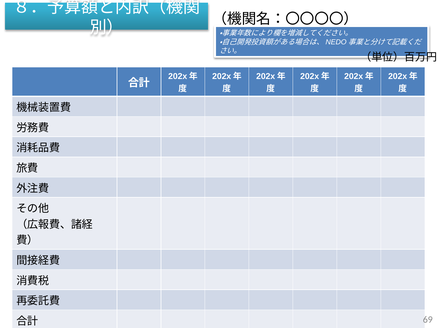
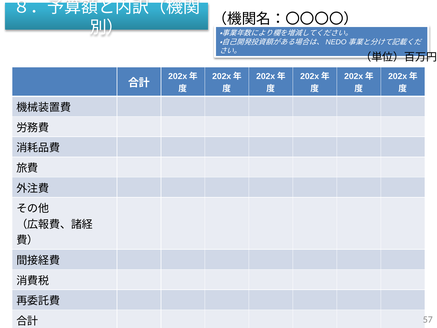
69: 69 -> 57
